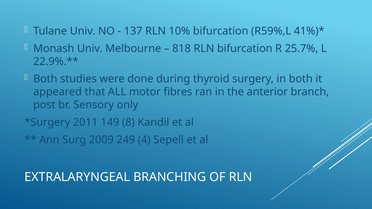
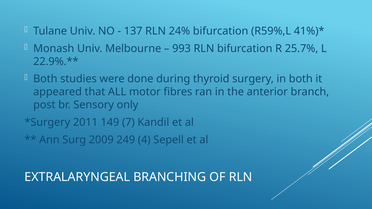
10%: 10% -> 24%
818: 818 -> 993
8: 8 -> 7
